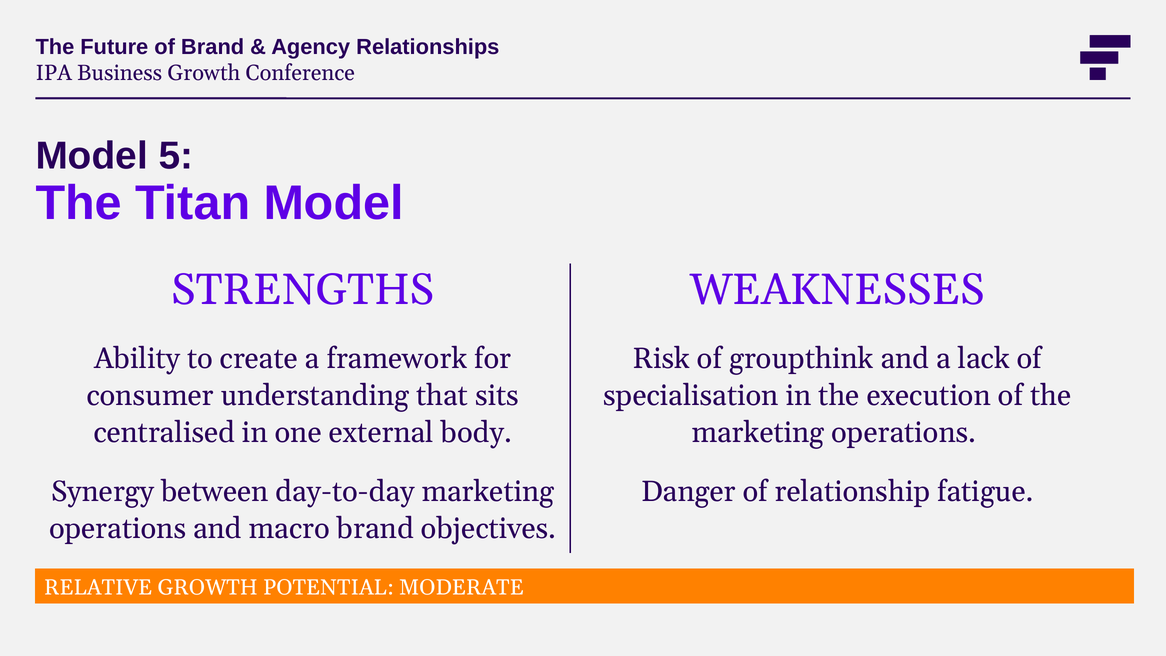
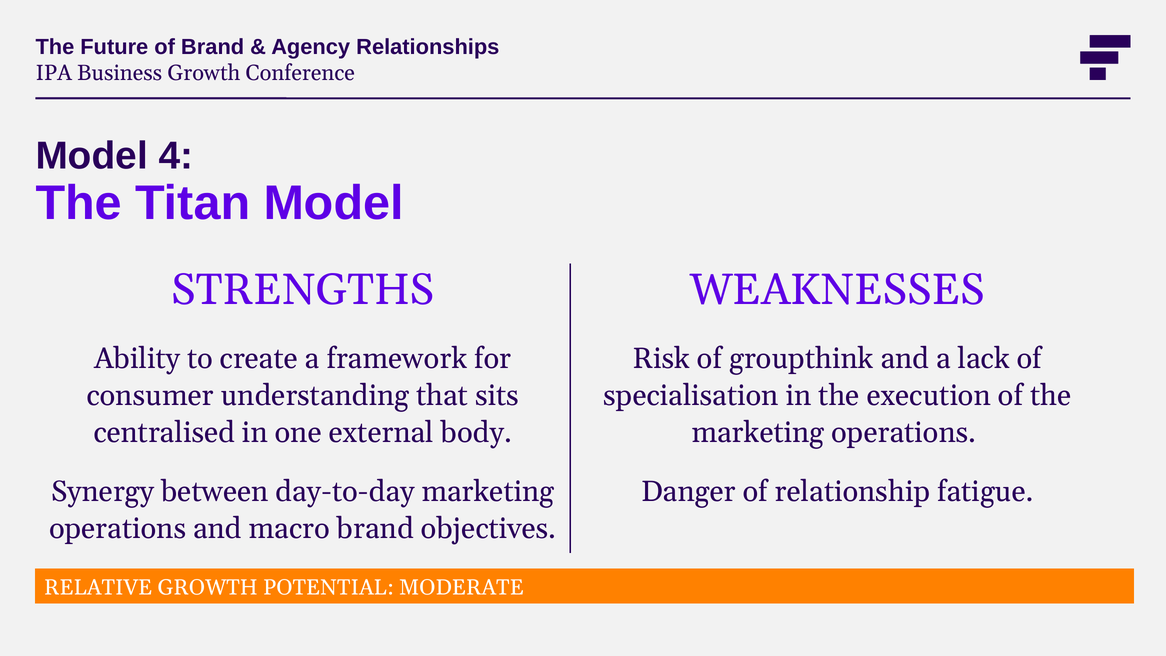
5: 5 -> 4
